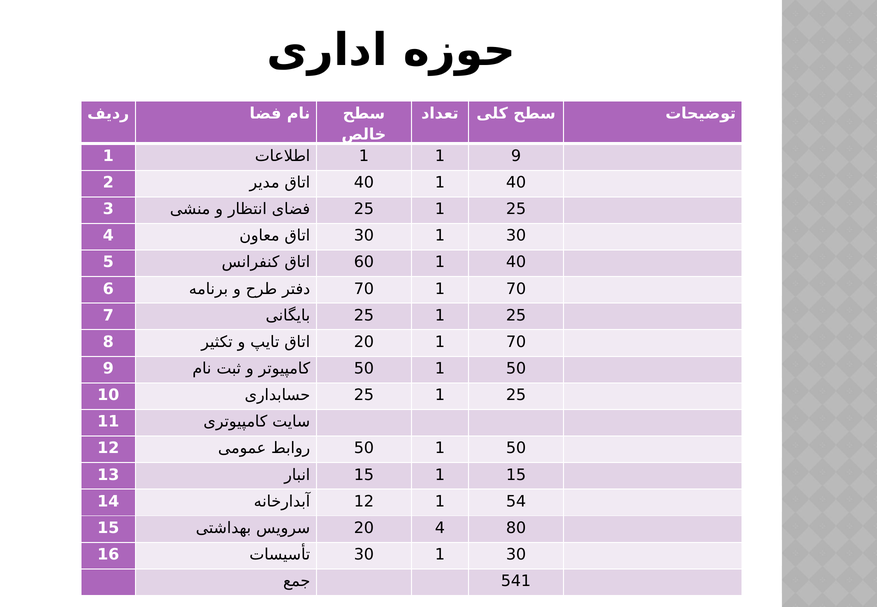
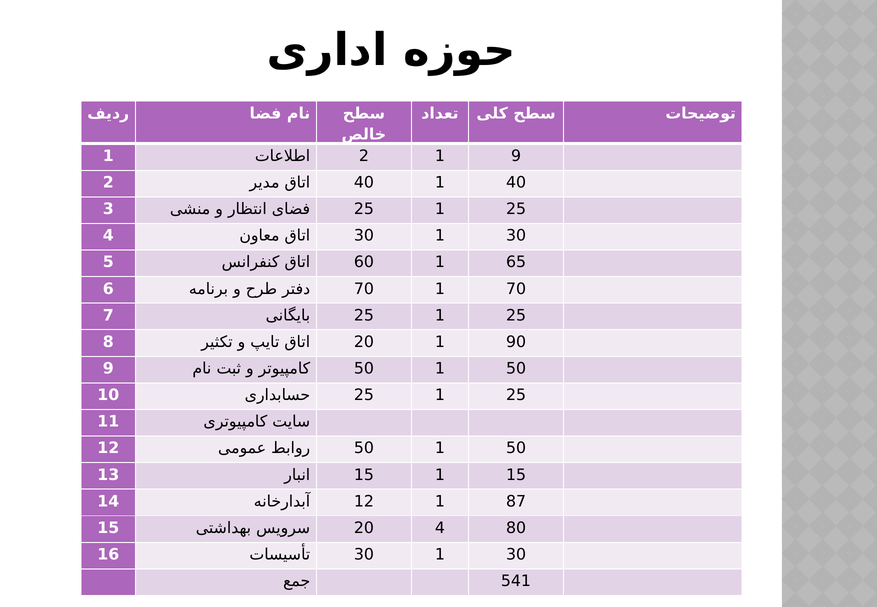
1 at (364, 156): 1 -> 2
60 1 40: 40 -> 65
20 1 70: 70 -> 90
54: 54 -> 87
